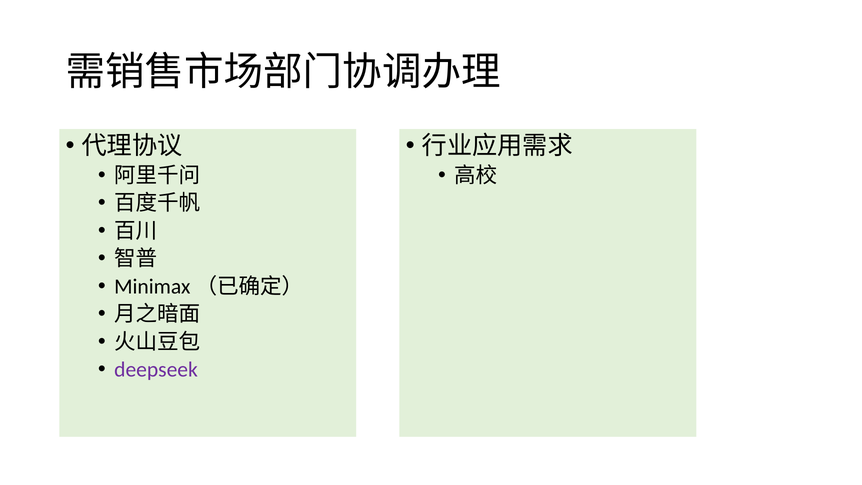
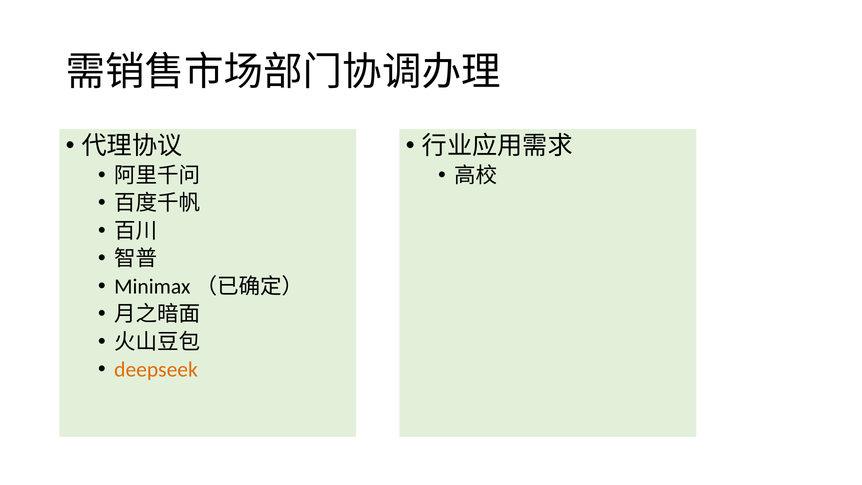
deepseek colour: purple -> orange
